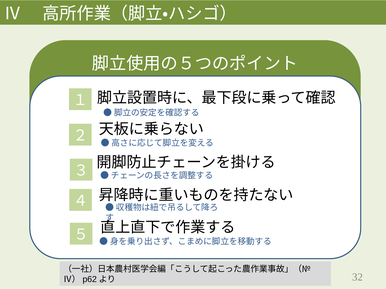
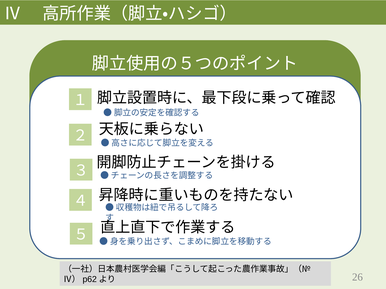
32: 32 -> 26
